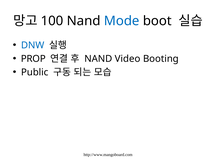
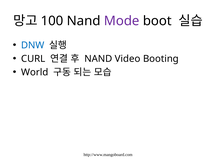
Mode colour: blue -> purple
PROP: PROP -> CURL
Public: Public -> World
